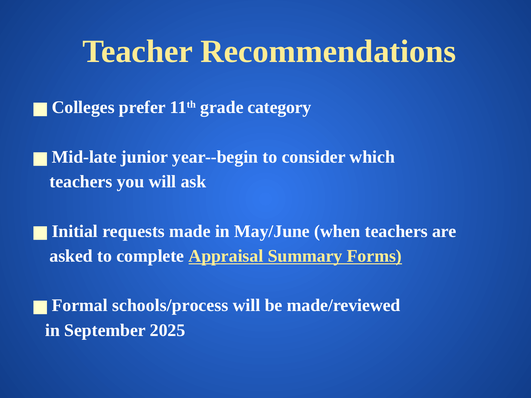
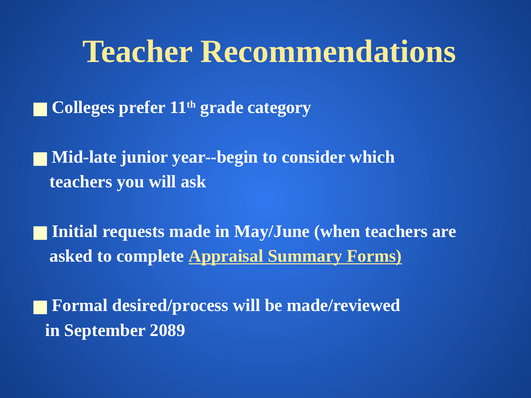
schools/process: schools/process -> desired/process
2025: 2025 -> 2089
